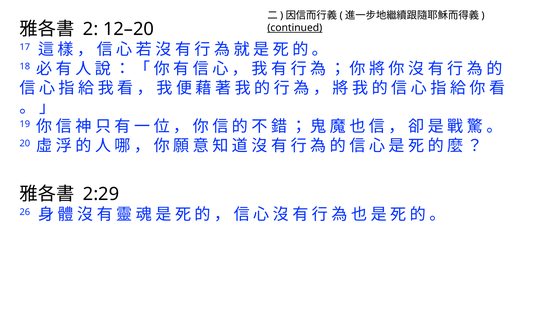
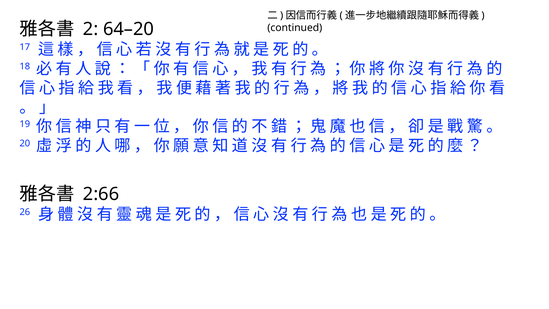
12–20: 12–20 -> 64–20
continued underline: present -> none
2:29: 2:29 -> 2:66
